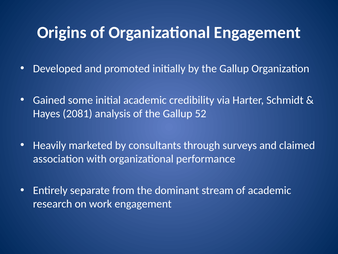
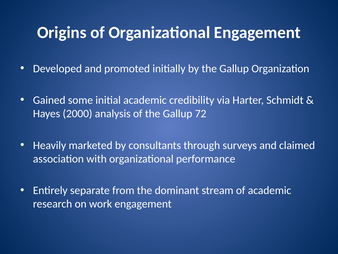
2081: 2081 -> 2000
52: 52 -> 72
